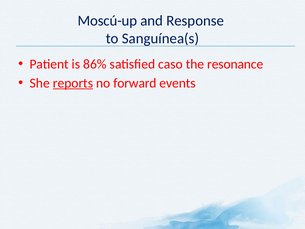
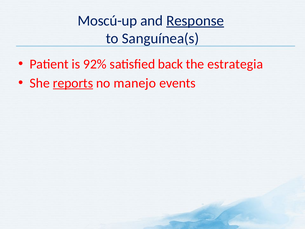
Response underline: none -> present
86%: 86% -> 92%
caso: caso -> back
resonance: resonance -> estrategia
forward: forward -> manejo
